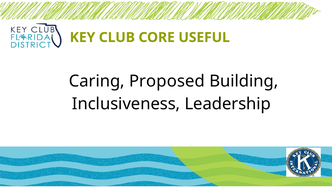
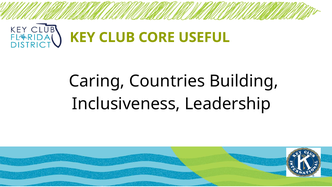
Proposed: Proposed -> Countries
